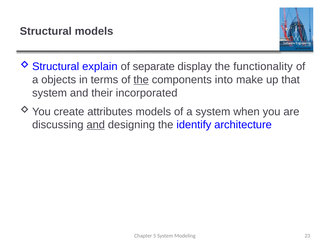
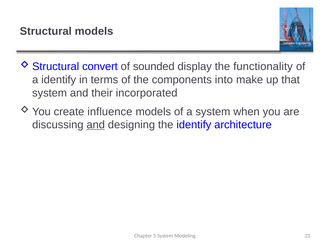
explain: explain -> convert
separate: separate -> sounded
a objects: objects -> identify
the at (141, 80) underline: present -> none
attributes: attributes -> influence
